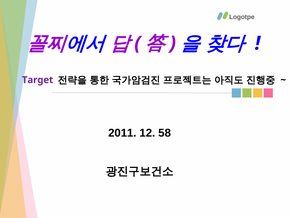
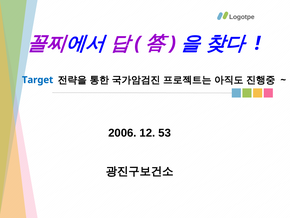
Target colour: purple -> blue
2011: 2011 -> 2006
58: 58 -> 53
